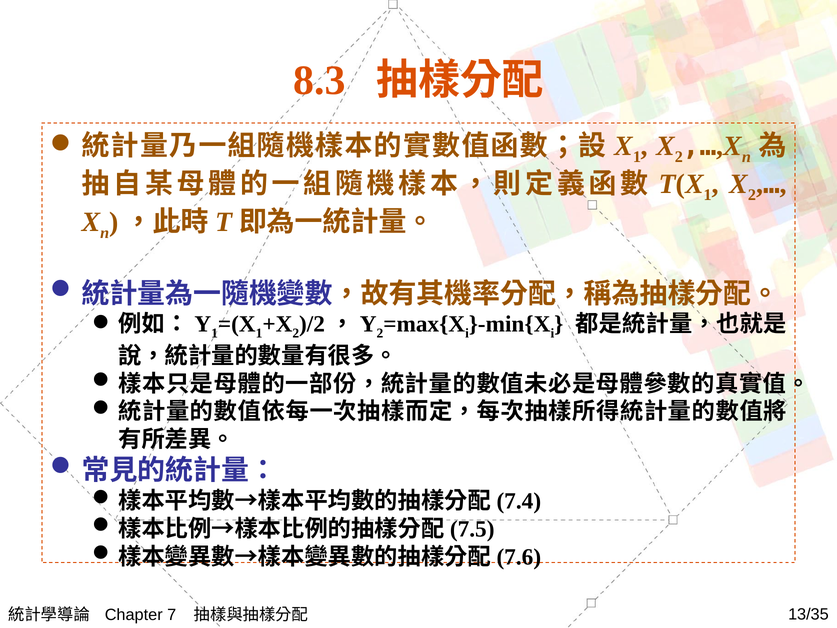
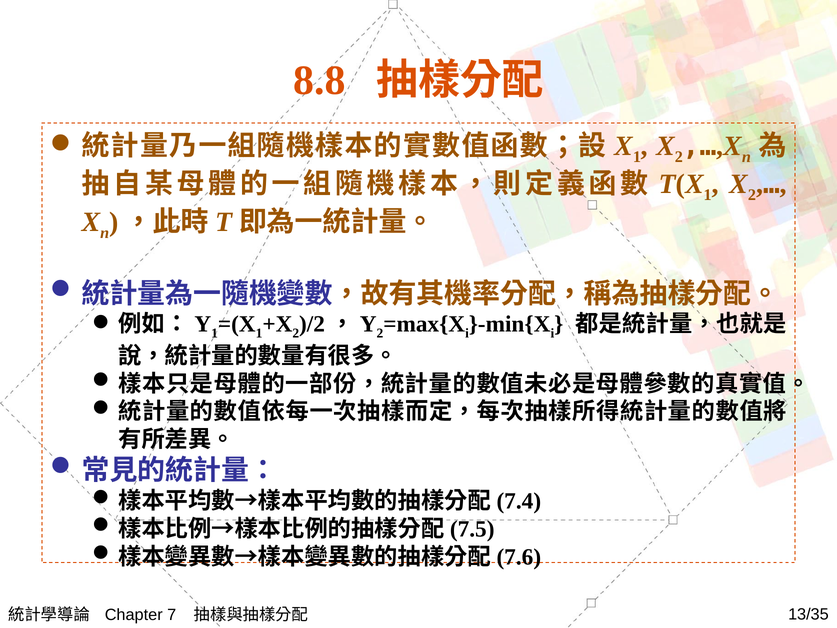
8.3: 8.3 -> 8.8
